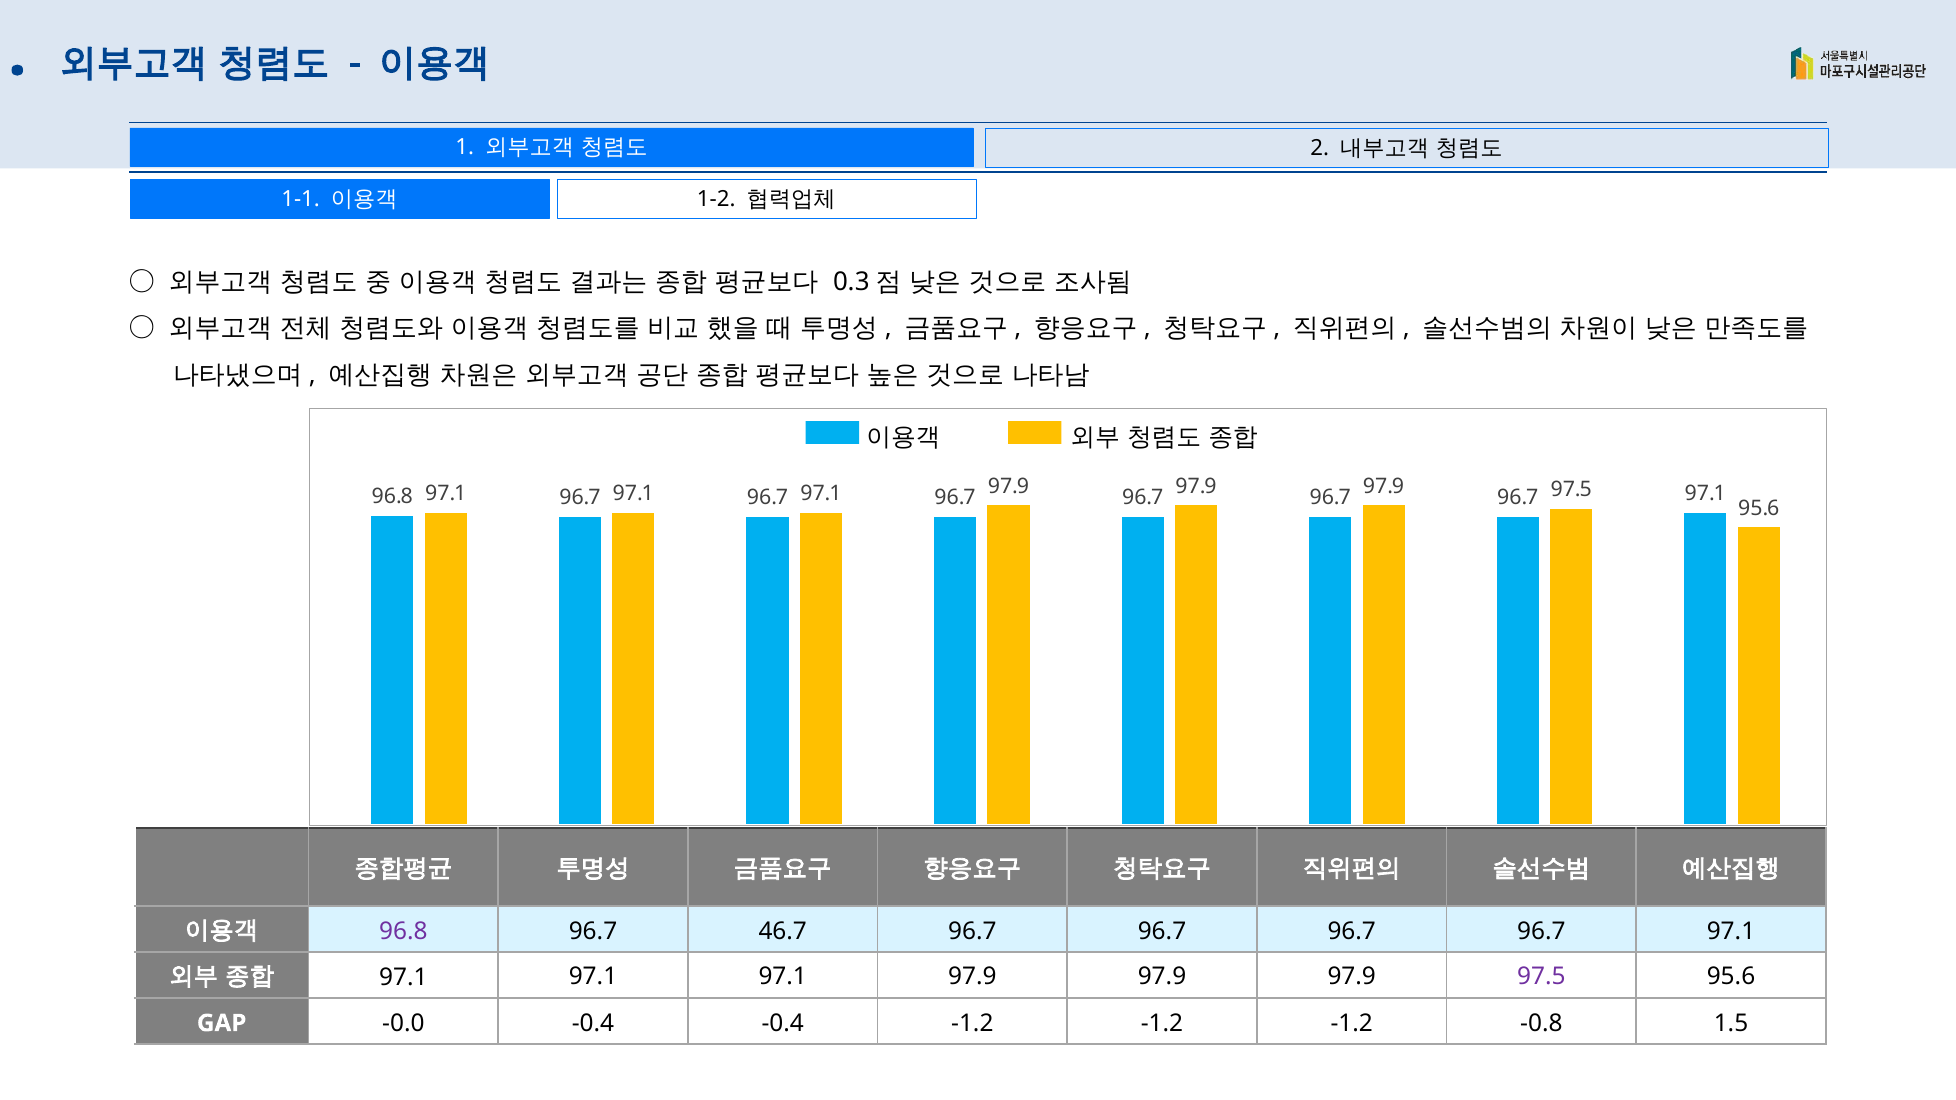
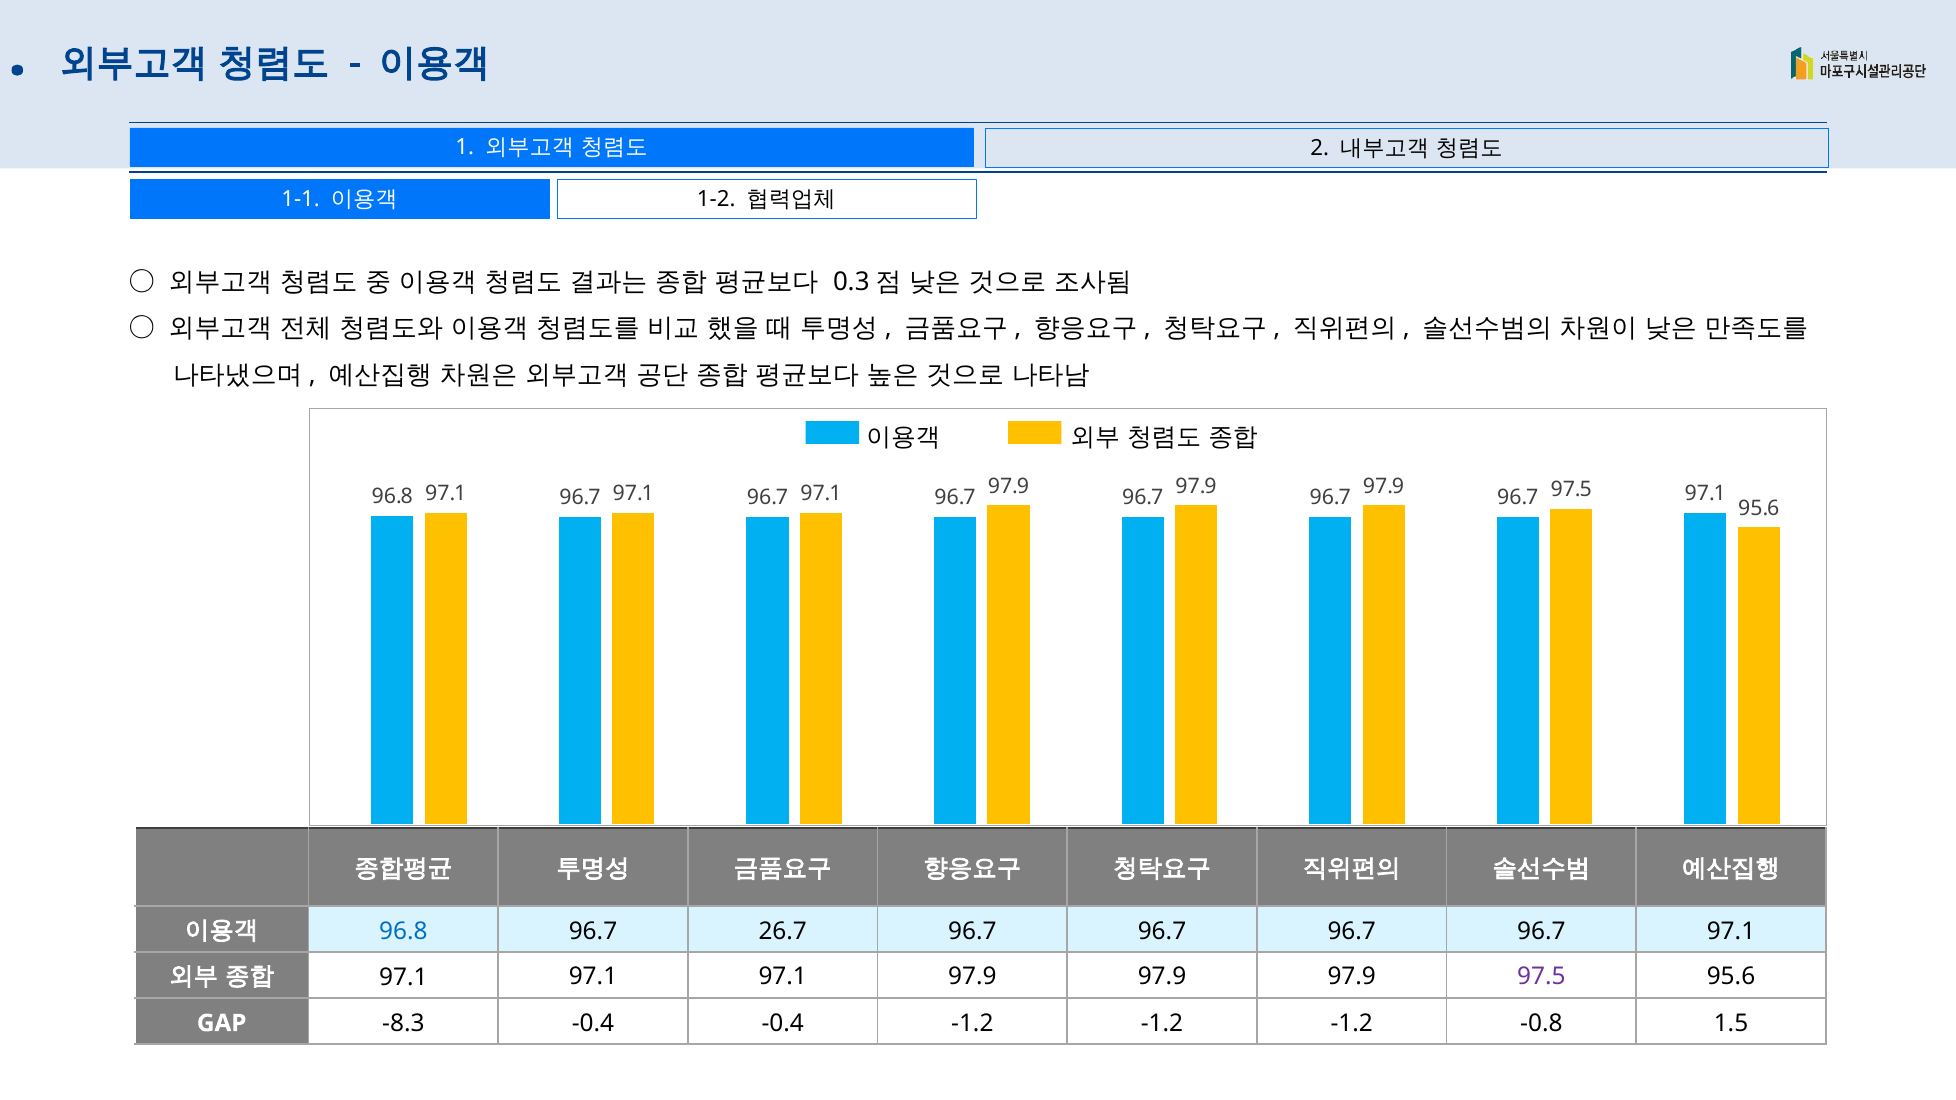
96.8 at (403, 932) colour: purple -> blue
46.7: 46.7 -> 26.7
-0.0: -0.0 -> -8.3
